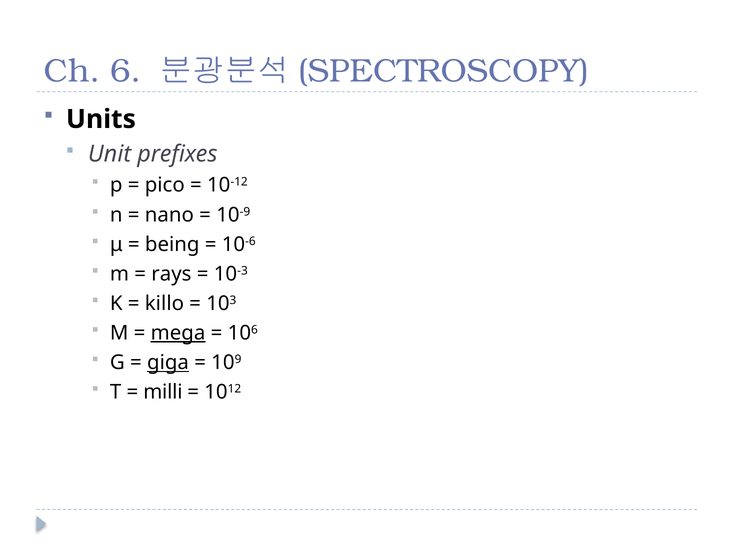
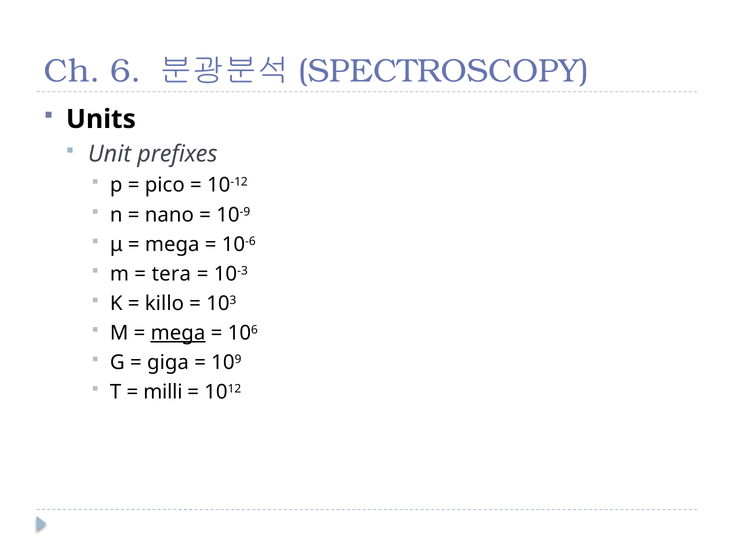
being at (172, 245): being -> mega
rays: rays -> tera
giga underline: present -> none
